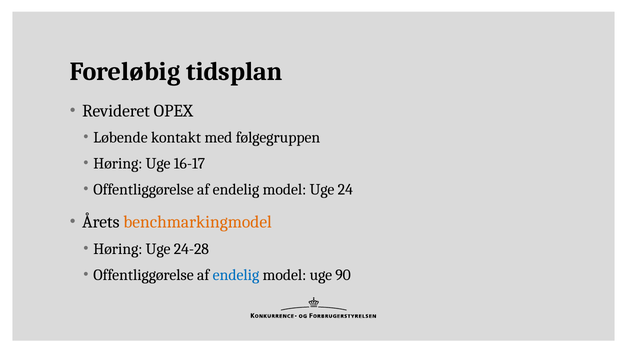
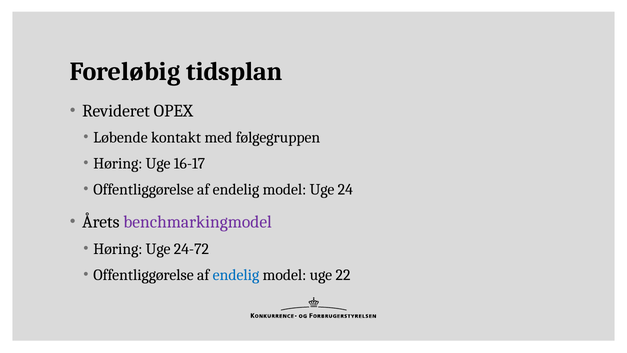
benchmarkingmodel colour: orange -> purple
24-28: 24-28 -> 24-72
90: 90 -> 22
